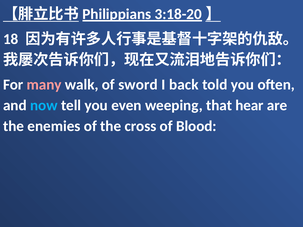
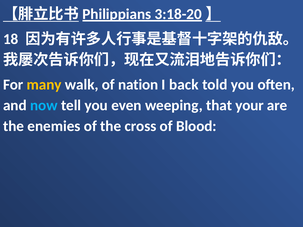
many colour: pink -> yellow
sword: sword -> nation
hear: hear -> your
